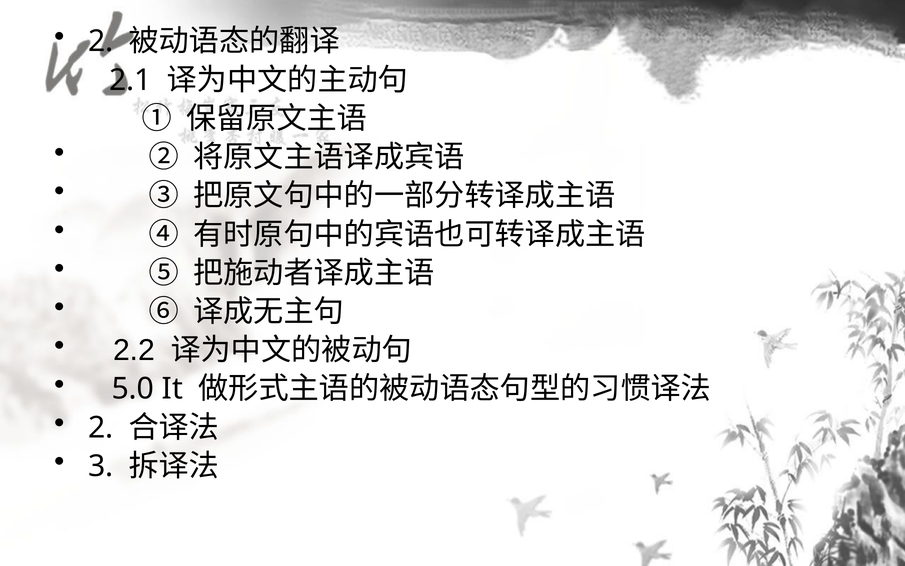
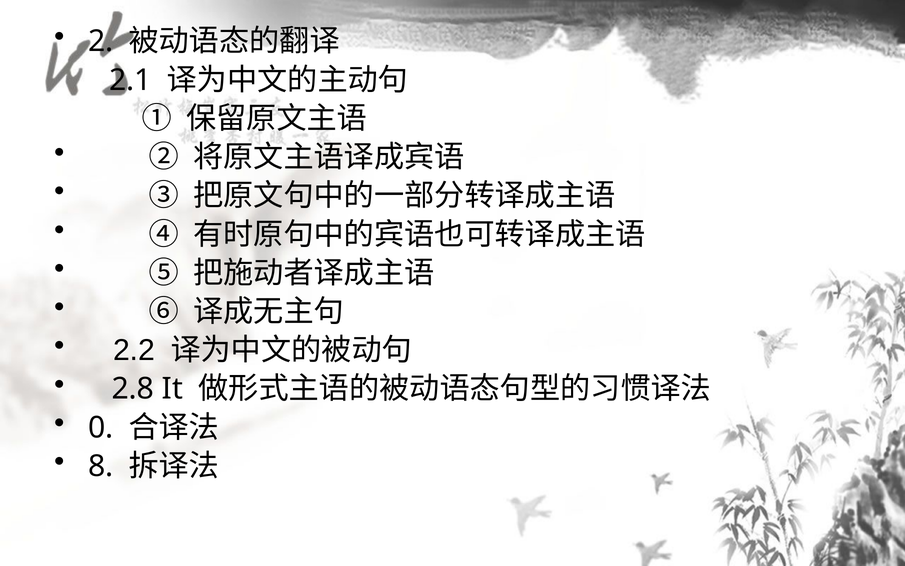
5.0: 5.0 -> 2.8
2 at (101, 427): 2 -> 0
3: 3 -> 8
